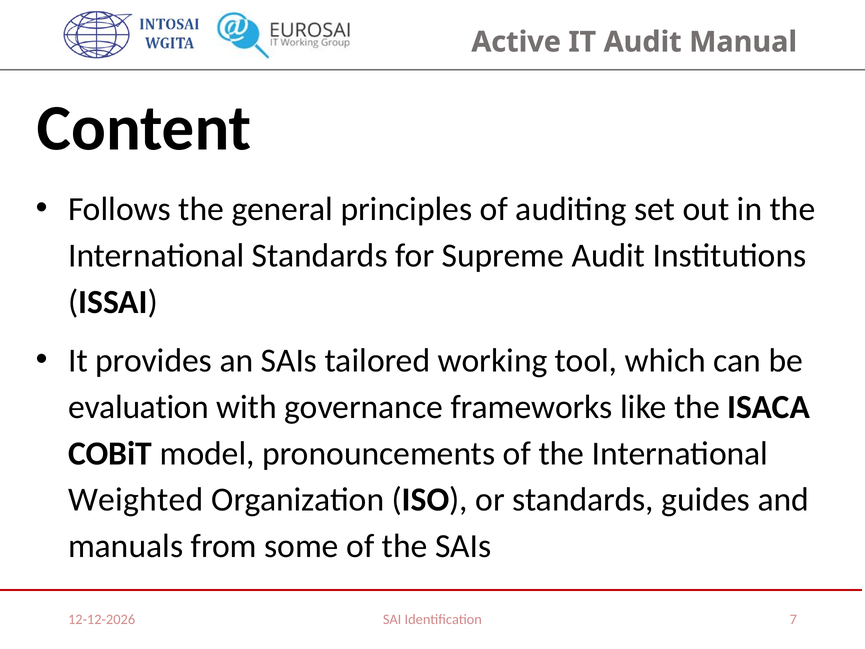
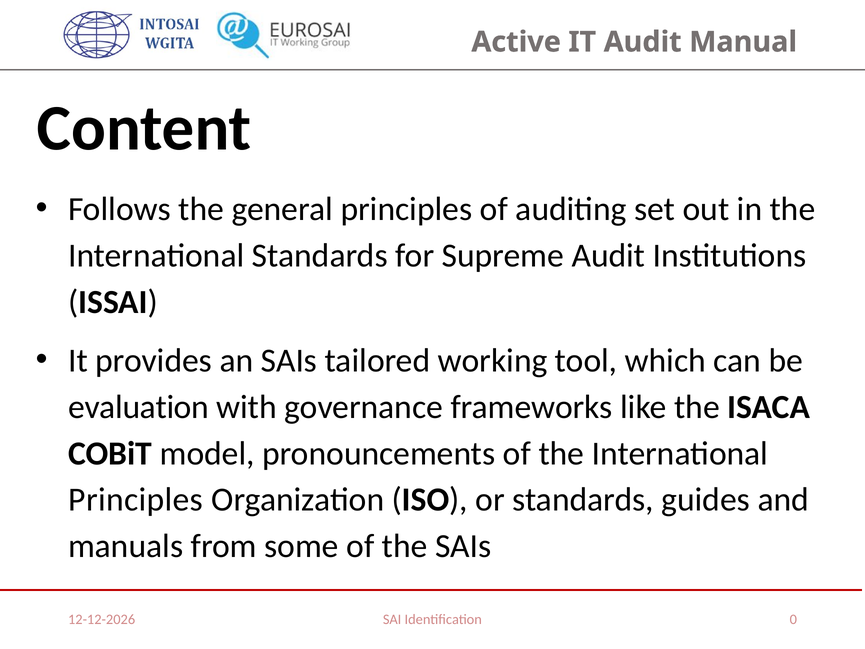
Weighted at (136, 500): Weighted -> Principles
7: 7 -> 0
